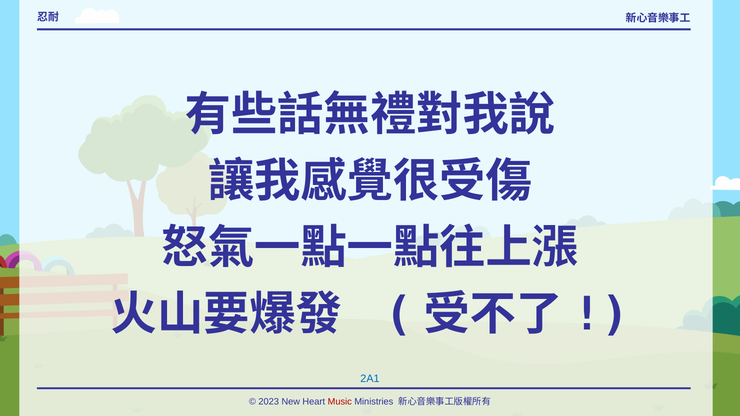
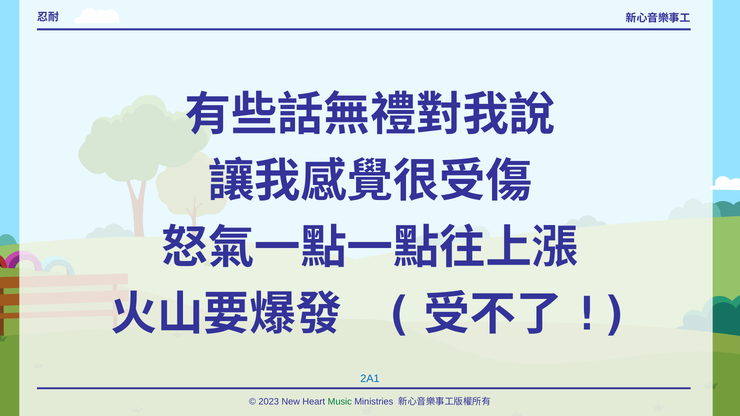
Music colour: red -> green
